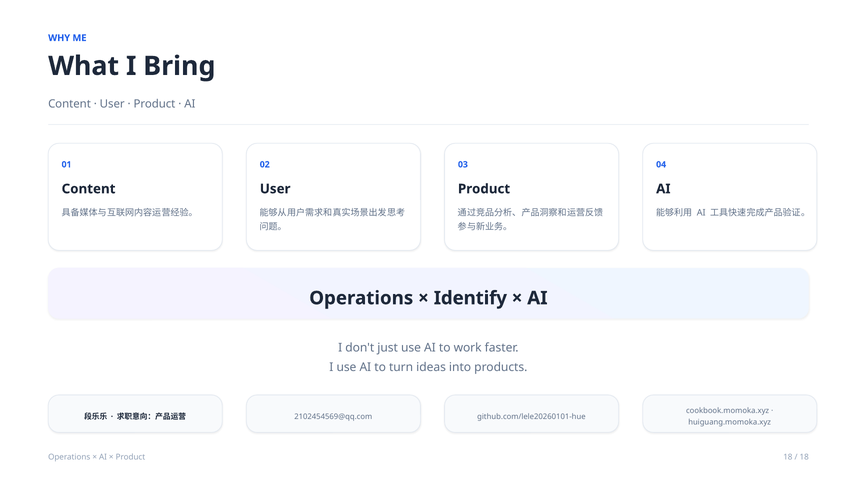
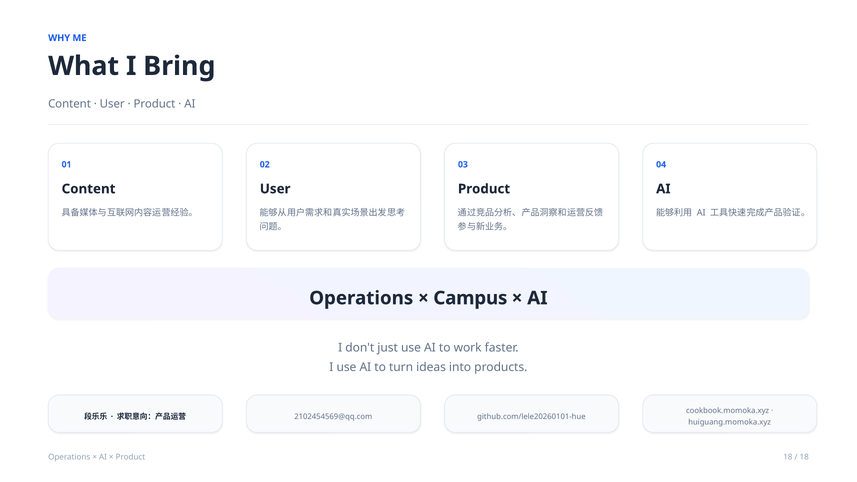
Identify: Identify -> Campus
